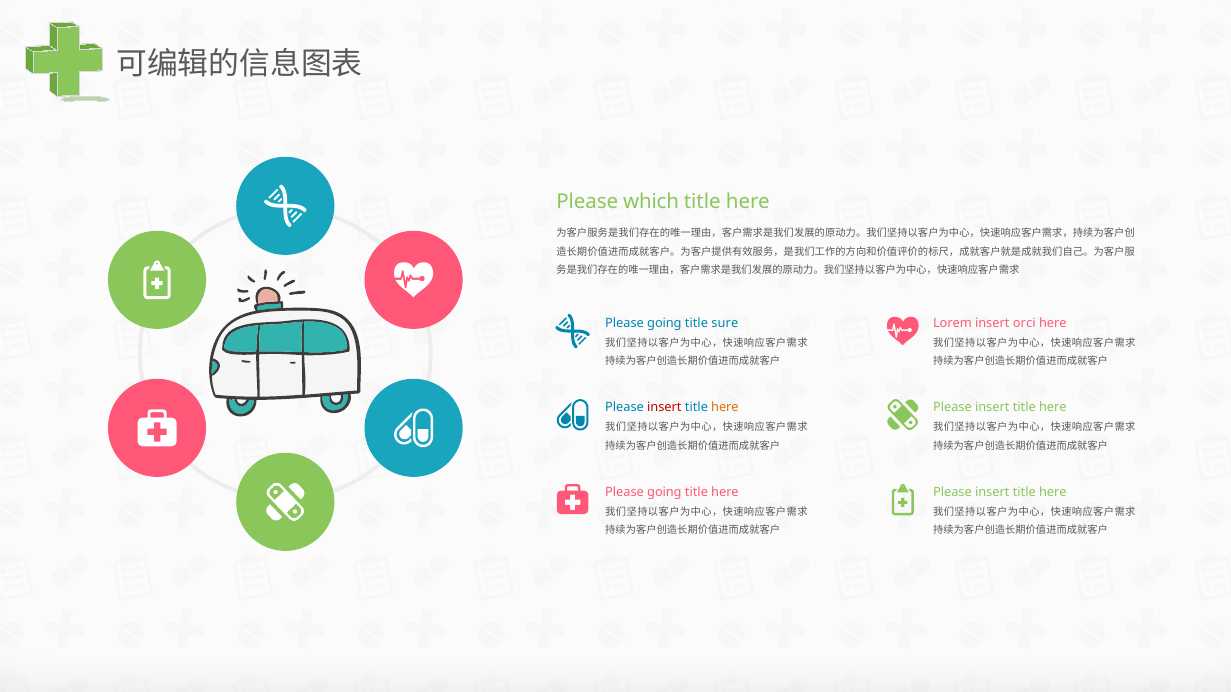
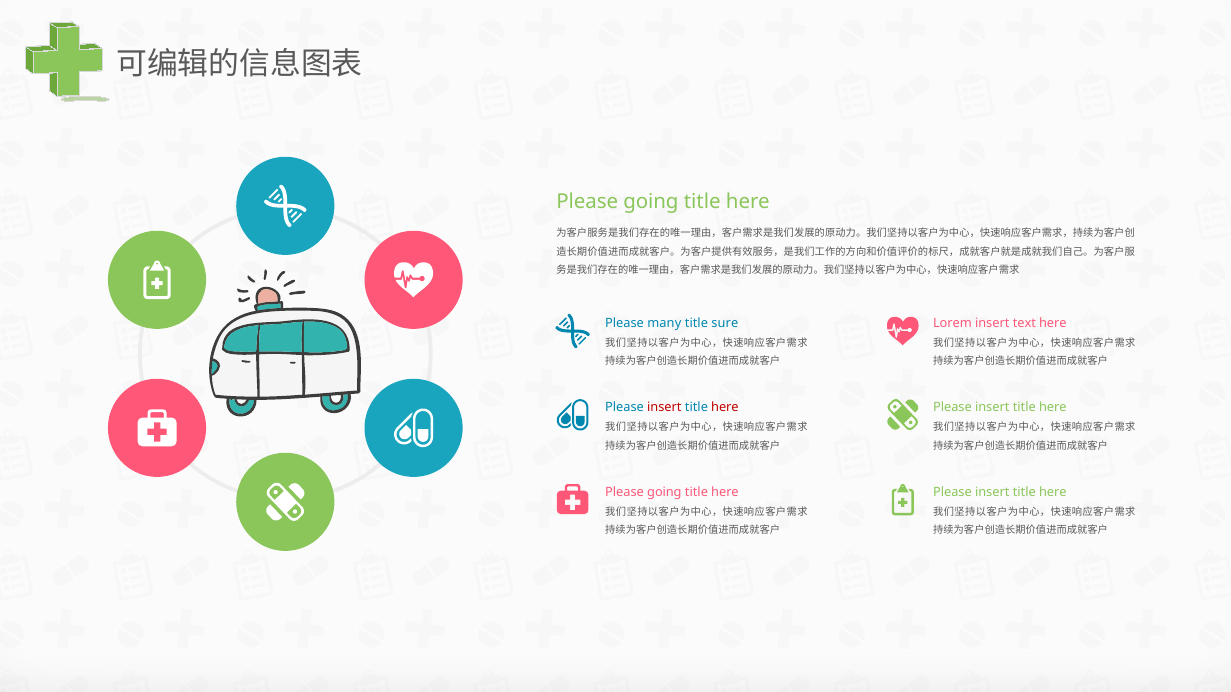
which at (651, 202): which -> going
going at (664, 324): going -> many
orci: orci -> text
here at (725, 408) colour: orange -> red
